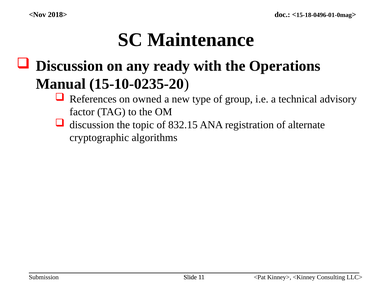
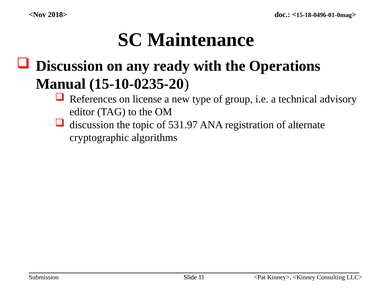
owned: owned -> license
factor: factor -> editor
832.15: 832.15 -> 531.97
